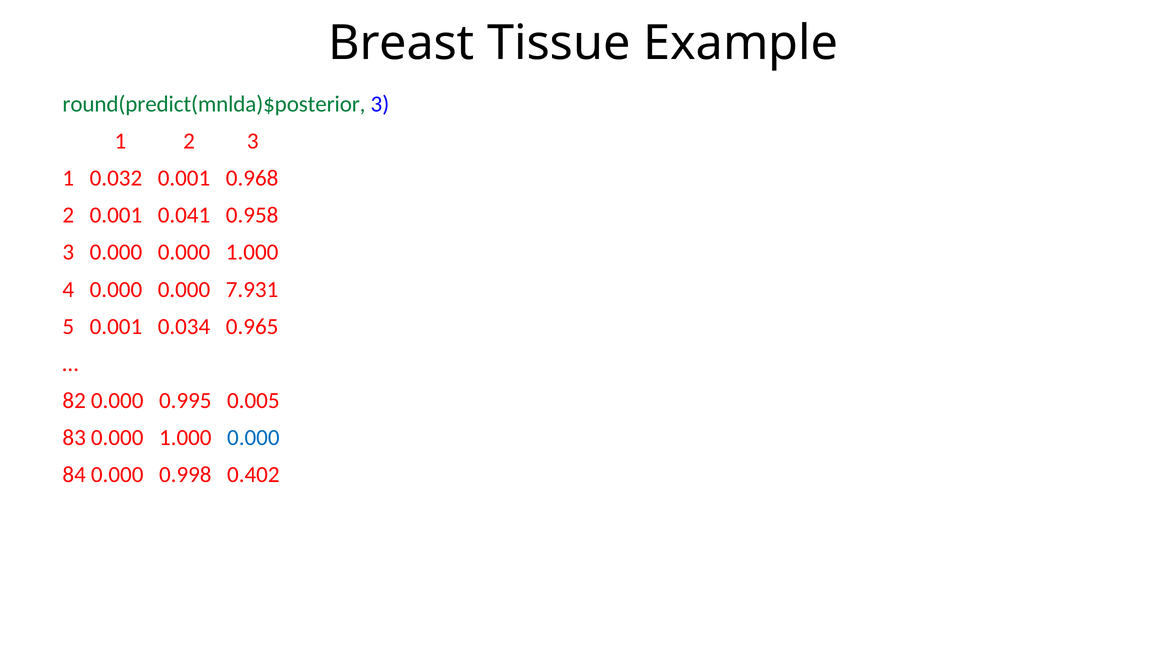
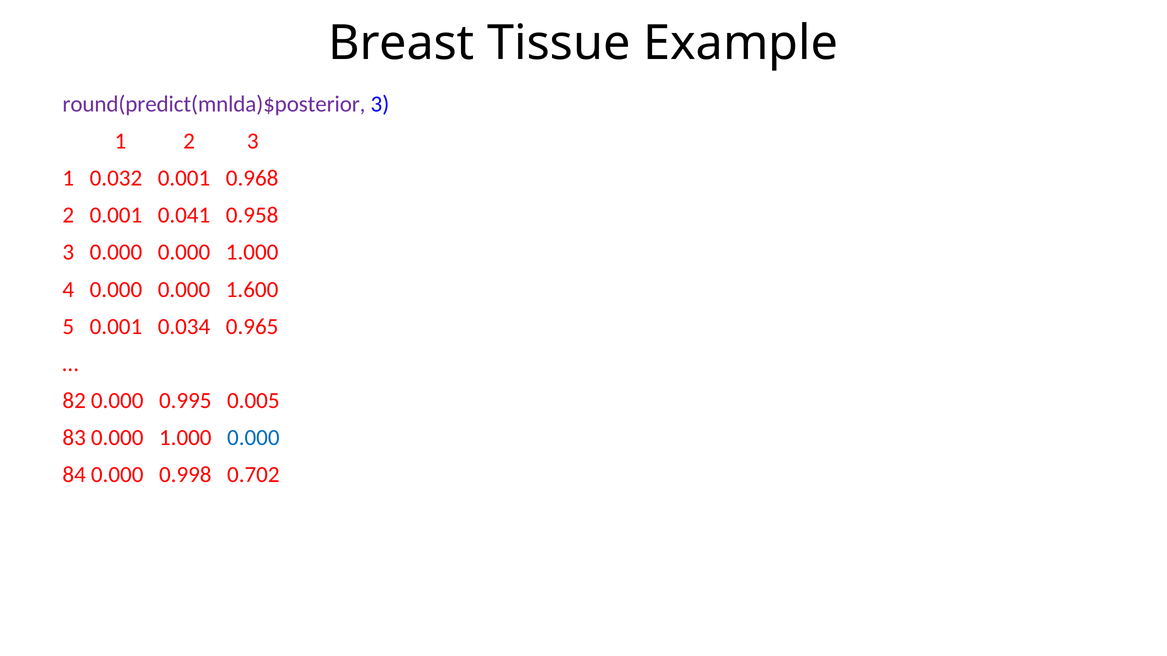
round(predict(mnlda)$posterior colour: green -> purple
7.931: 7.931 -> 1.600
0.402: 0.402 -> 0.702
